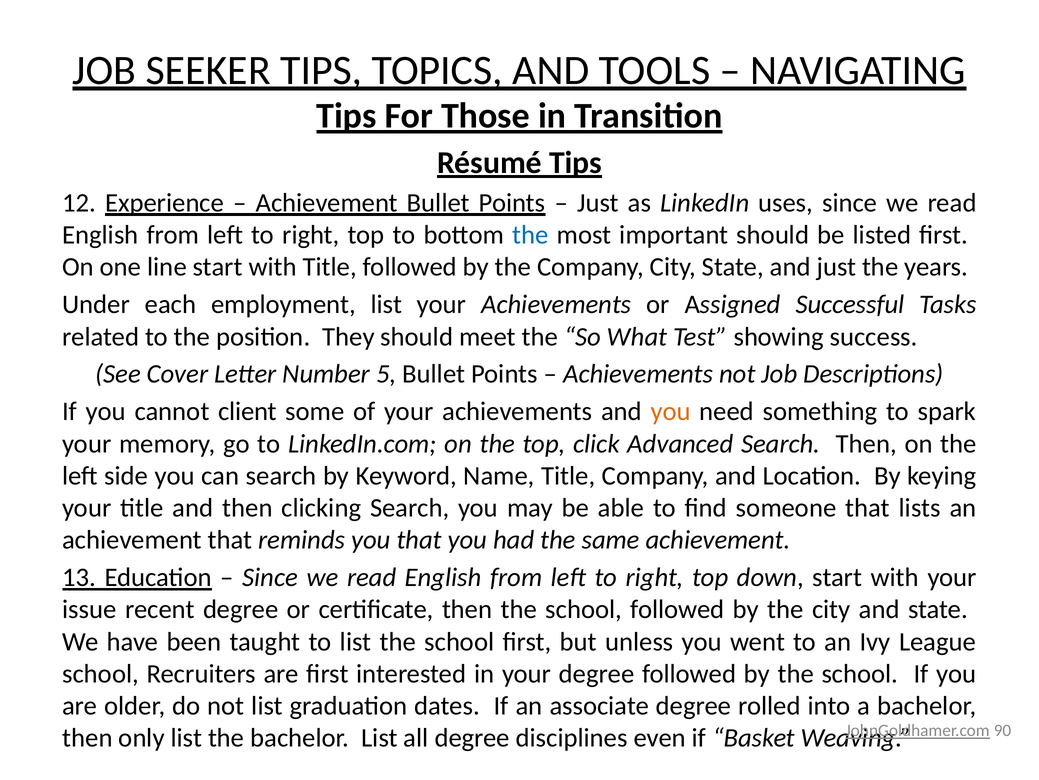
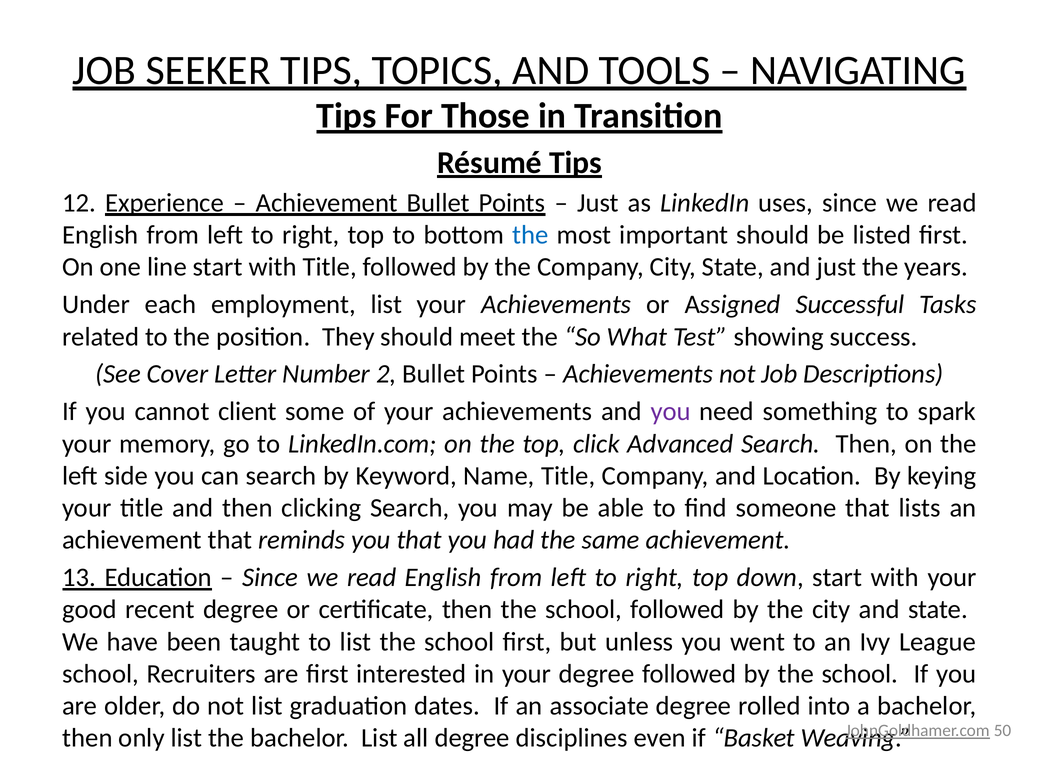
5: 5 -> 2
you at (671, 411) colour: orange -> purple
issue: issue -> good
90: 90 -> 50
